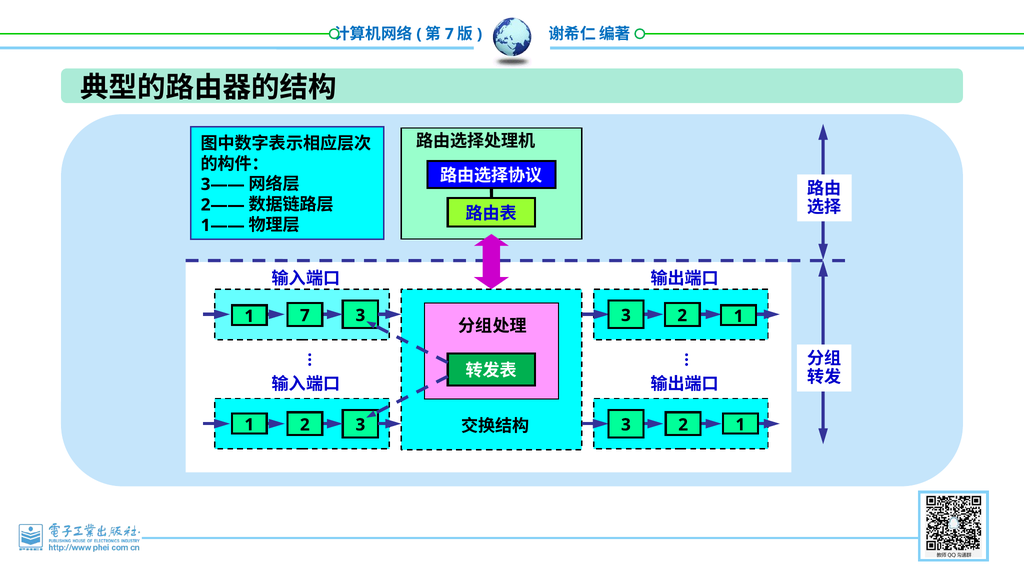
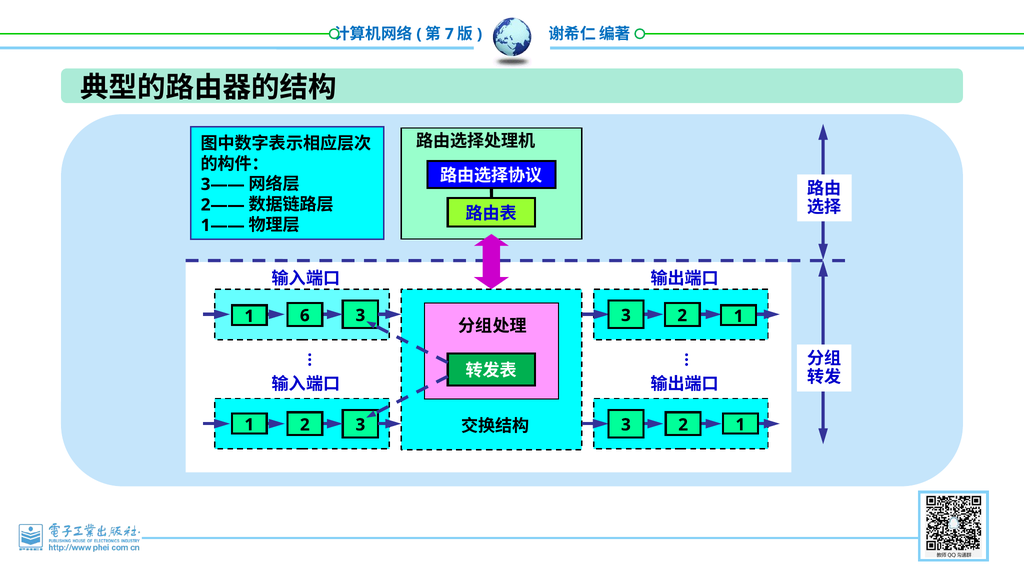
1 7: 7 -> 6
